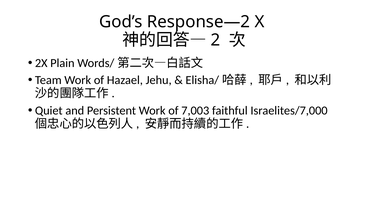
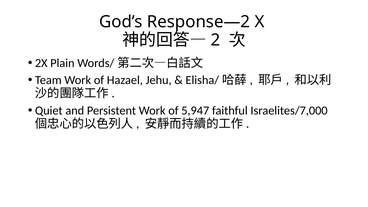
7,003: 7,003 -> 5,947
